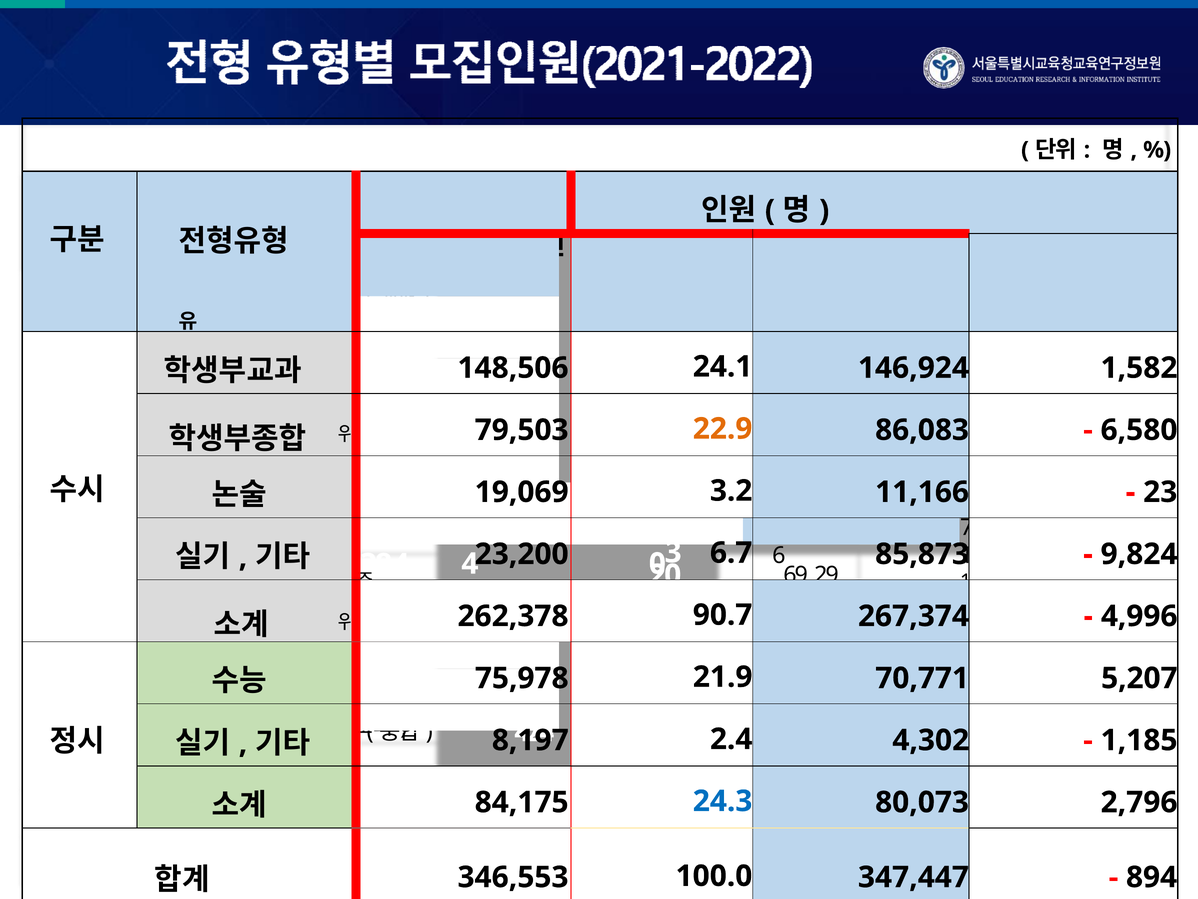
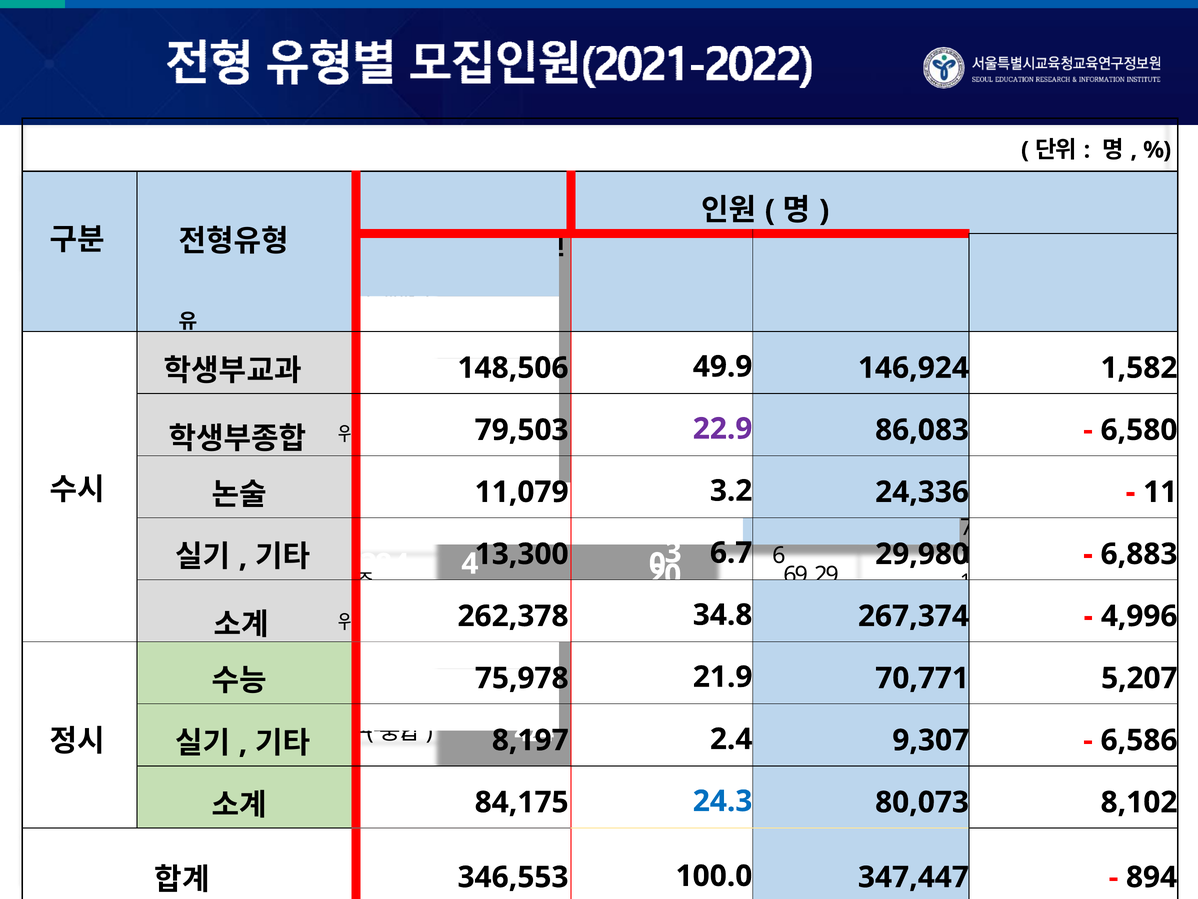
24.1: 24.1 -> 49.9
22.9 colour: orange -> purple
19,069: 19,069 -> 11,079
11,166: 11,166 -> 24,336
23 at (1160, 492): 23 -> 11
23,200: 23,200 -> 13,300
85,873: 85,873 -> 29,980
9,824: 9,824 -> 6,883
90.7: 90.7 -> 34.8
4,302: 4,302 -> 9,307
1,185: 1,185 -> 6,586
2,796: 2,796 -> 8,102
